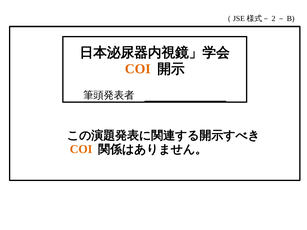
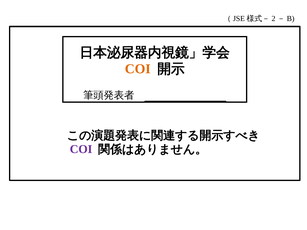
COI at (81, 149) colour: orange -> purple
